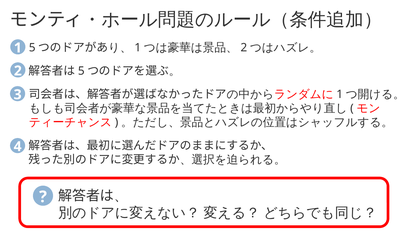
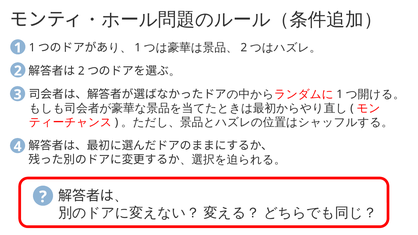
1 5: 5 -> 1
5 at (81, 71): 5 -> 2
